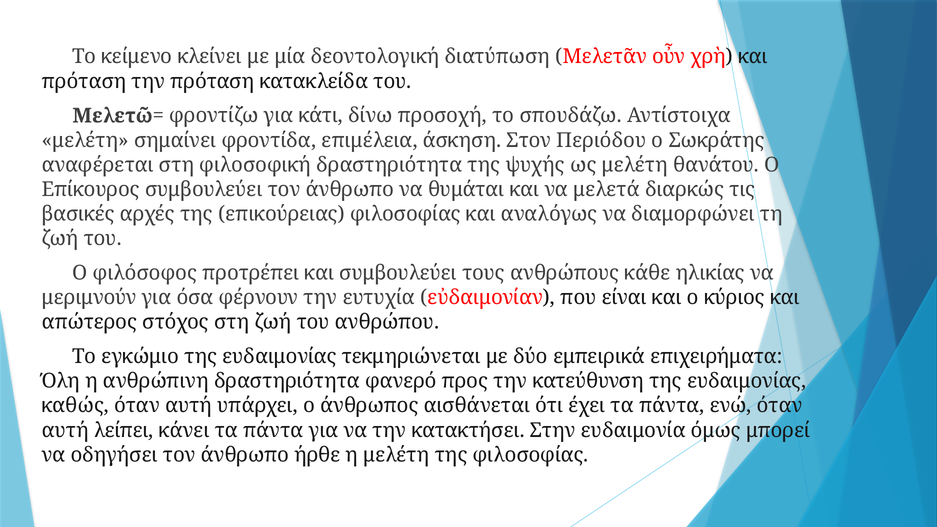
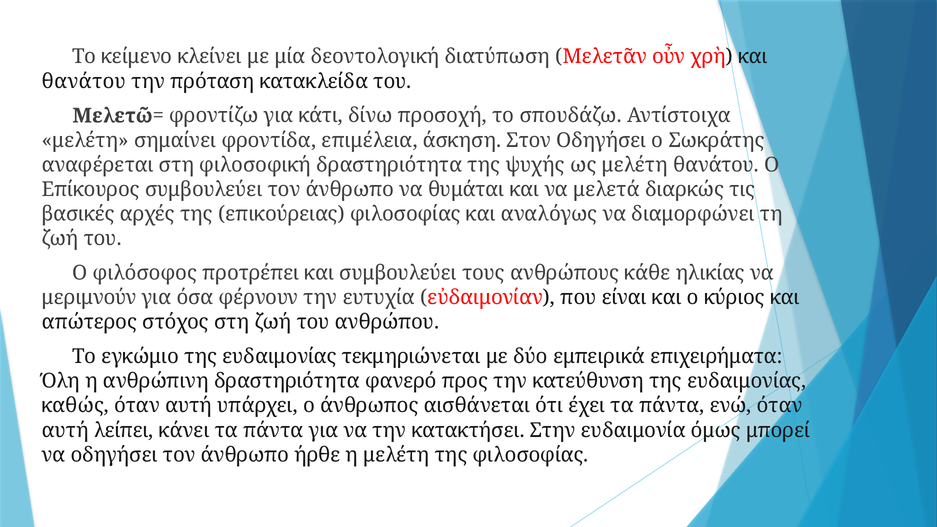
πρόταση at (84, 81): πρόταση -> θανάτου
Στον Περιόδου: Περιόδου -> Οδηγήσει
